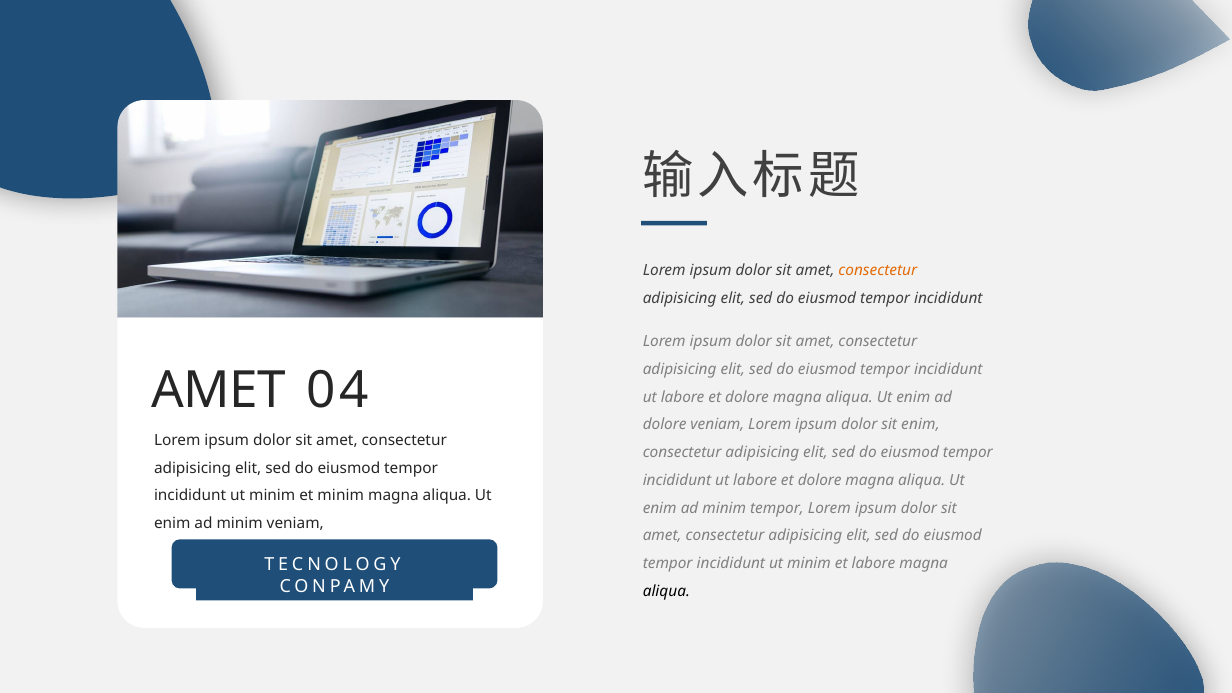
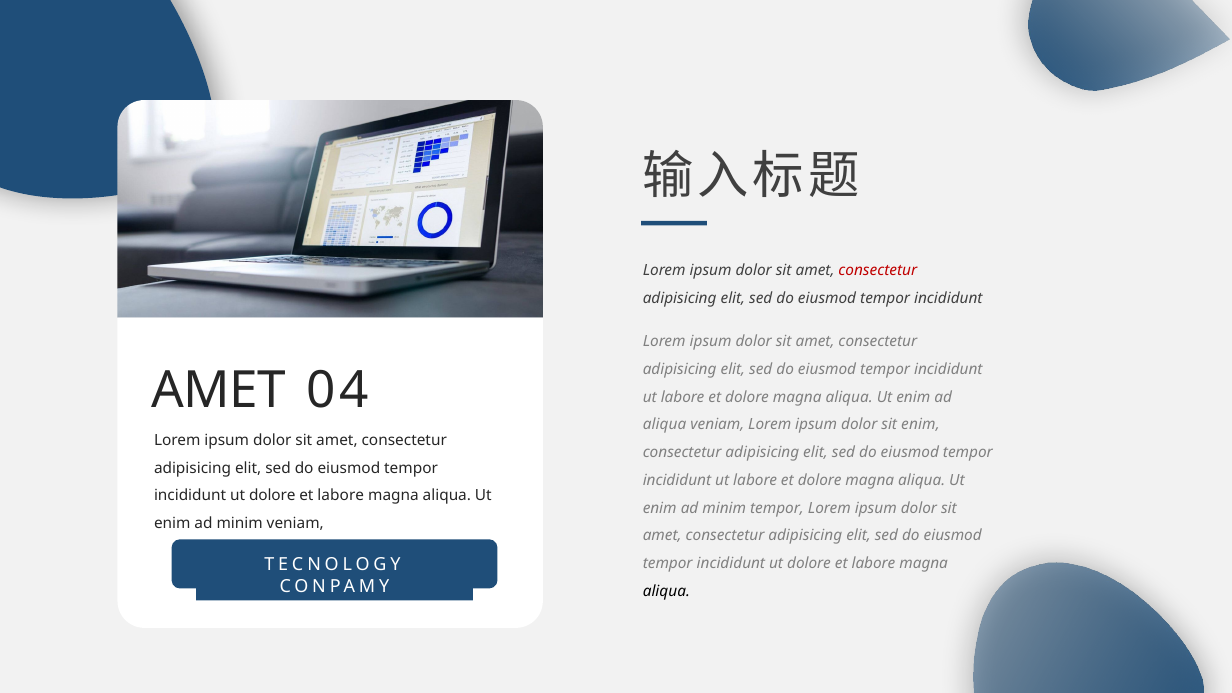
consectetur at (878, 271) colour: orange -> red
dolore at (665, 425): dolore -> aliqua
minim at (272, 496): minim -> dolore
minim at (341, 496): minim -> labore
minim at (809, 563): minim -> dolore
